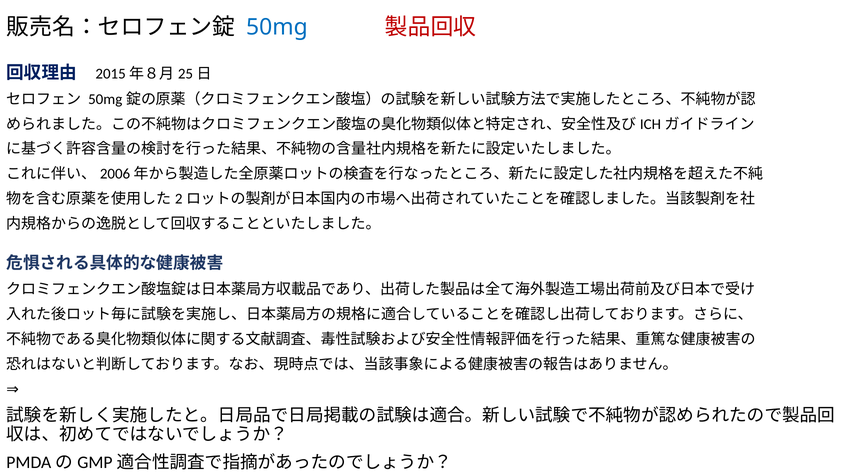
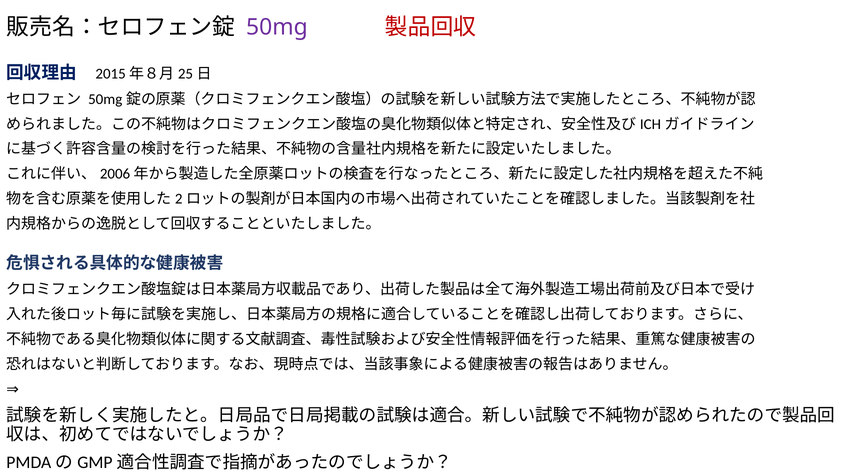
50mg colour: blue -> purple
